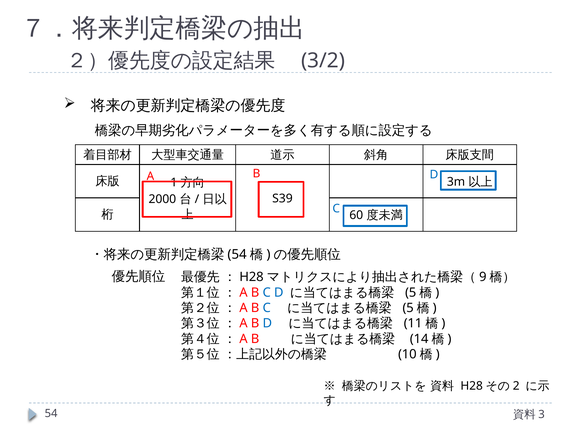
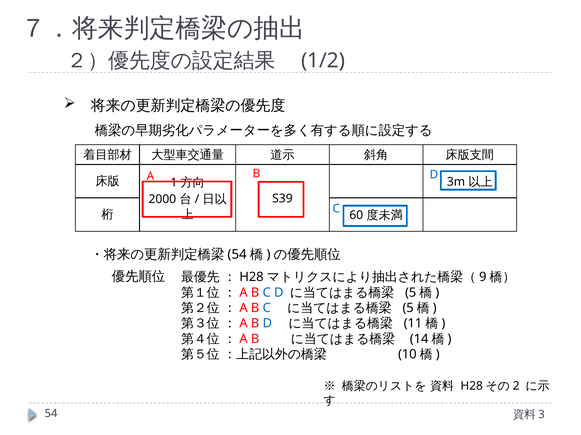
3/2: 3/2 -> 1/2
